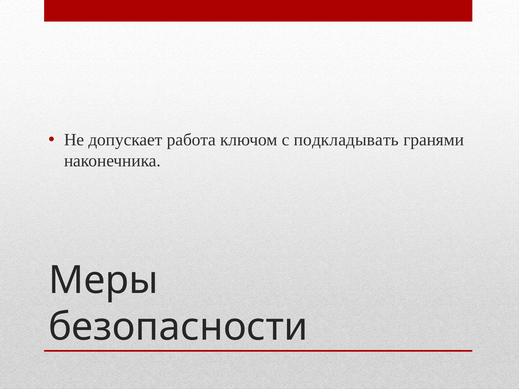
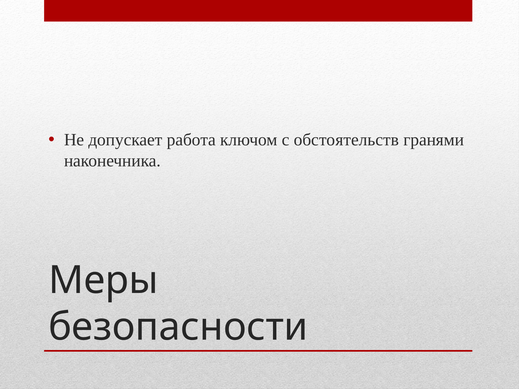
подкладывать: подкладывать -> обстоятельств
